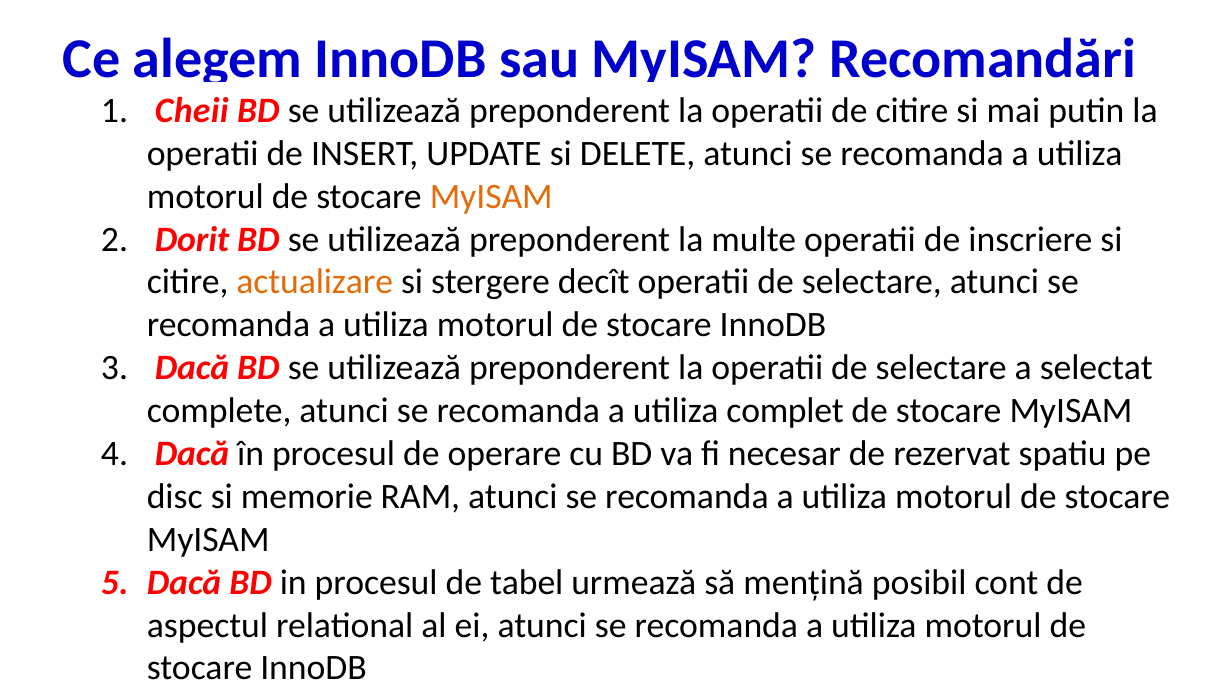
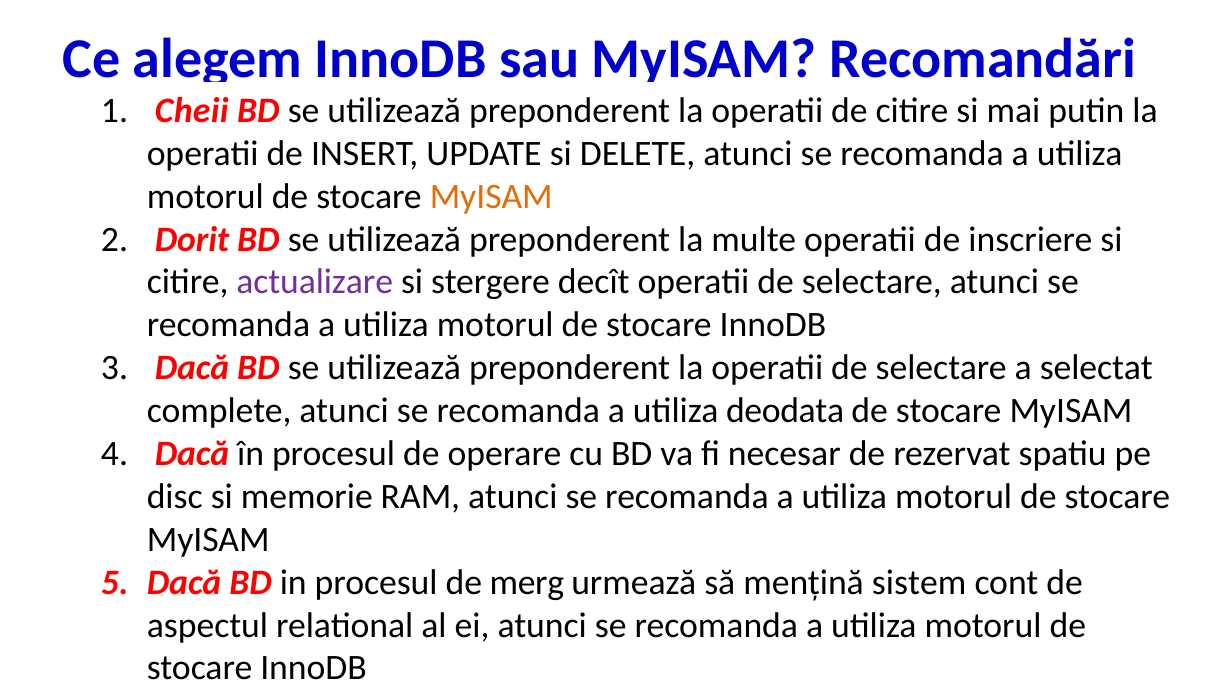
actualizare colour: orange -> purple
complet: complet -> deodata
tabel: tabel -> merg
posibil: posibil -> sistem
